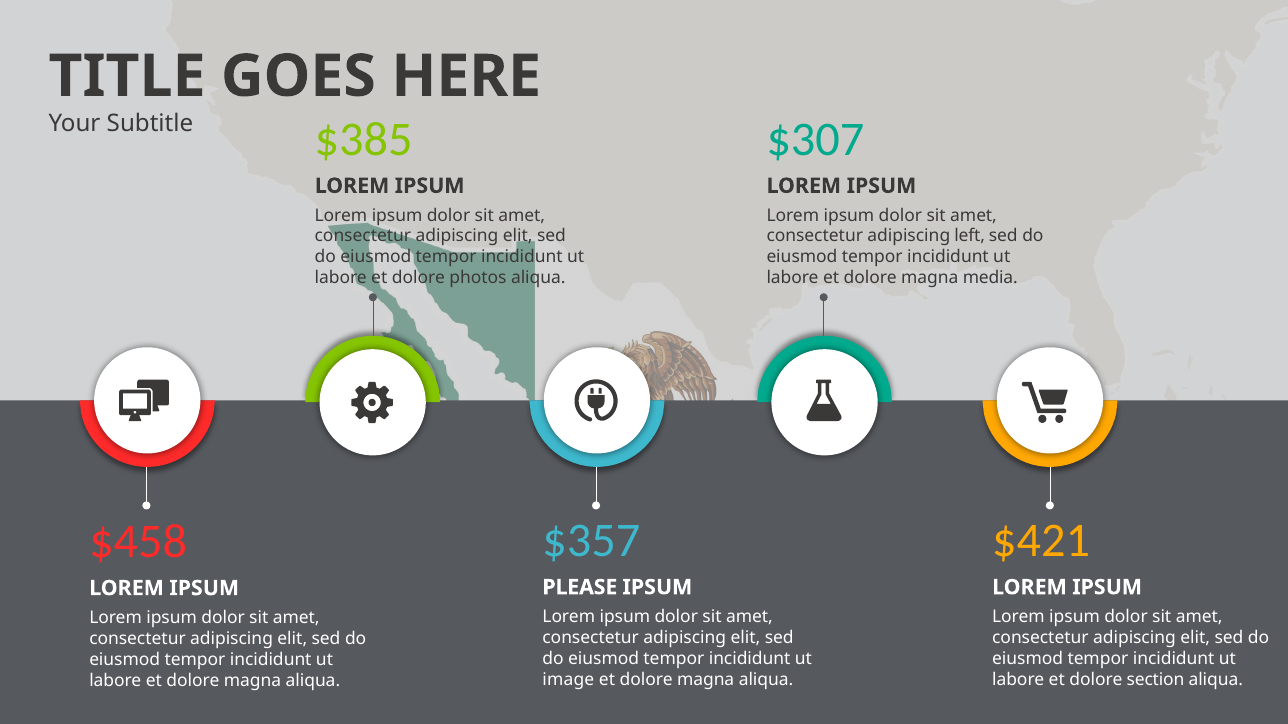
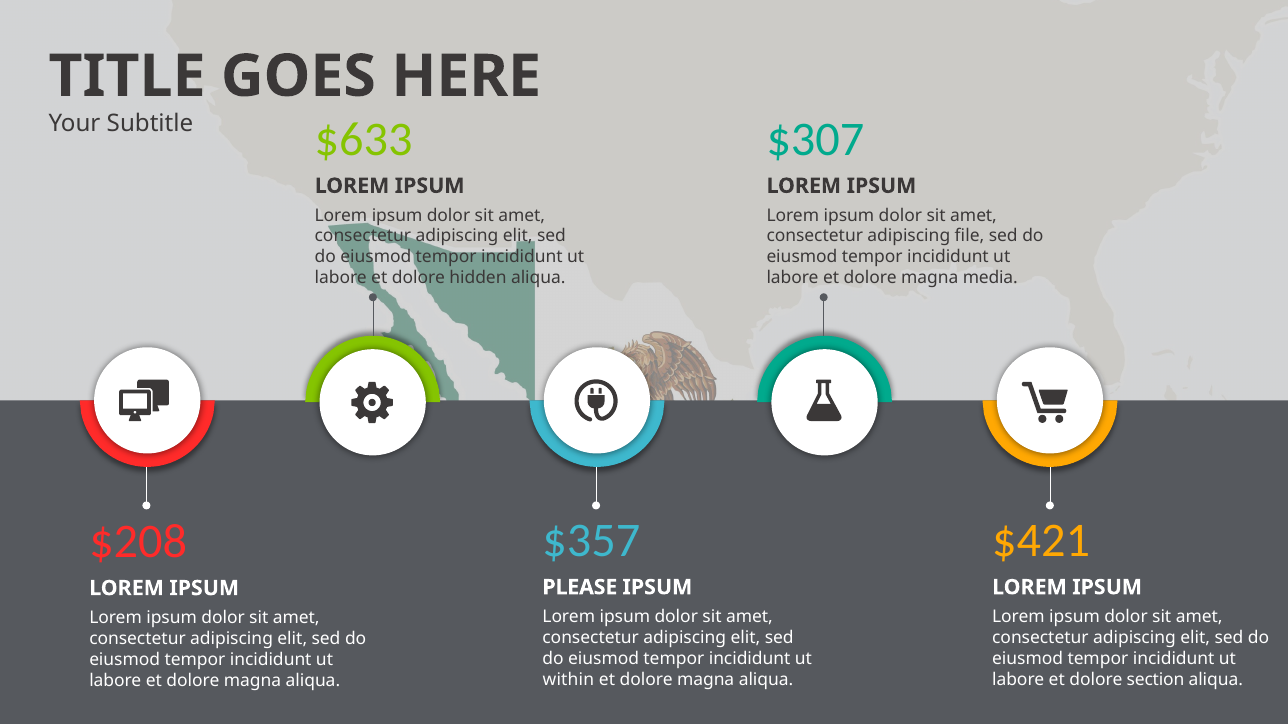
$385: $385 -> $633
left: left -> file
photos: photos -> hidden
$458: $458 -> $208
image: image -> within
